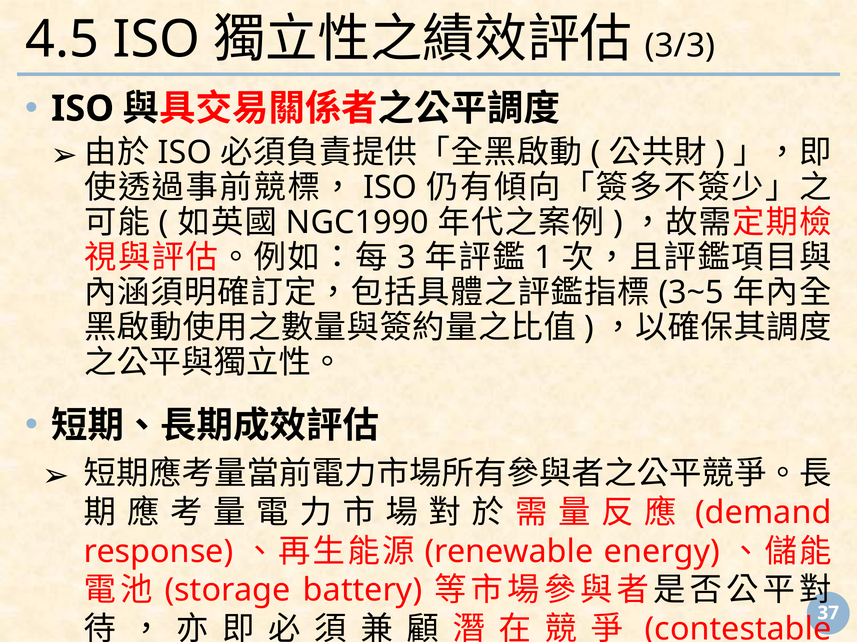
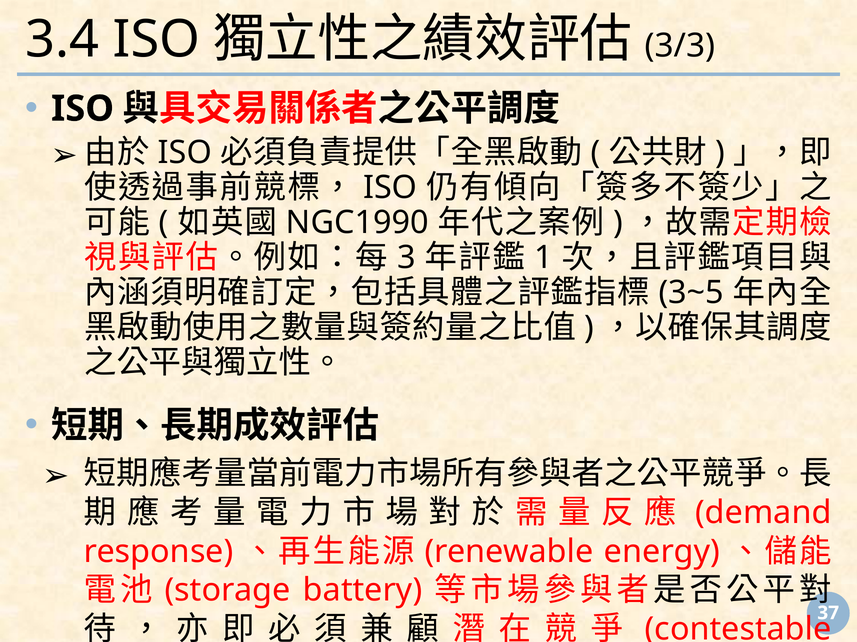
4.5: 4.5 -> 3.4
